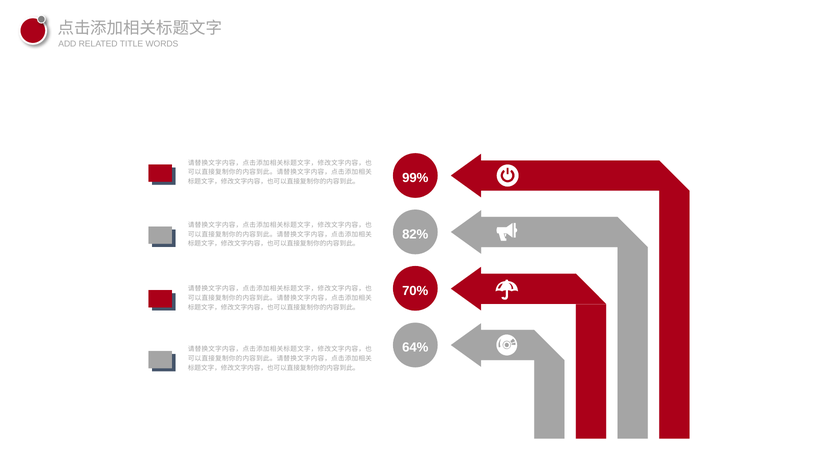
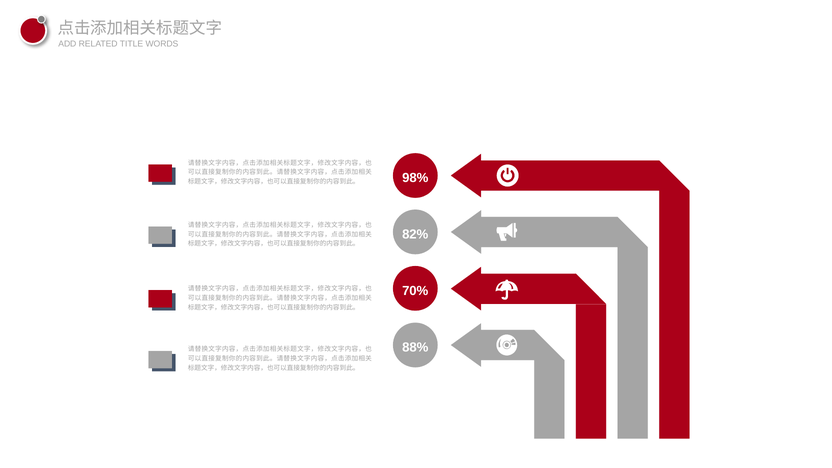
99%: 99% -> 98%
64%: 64% -> 88%
